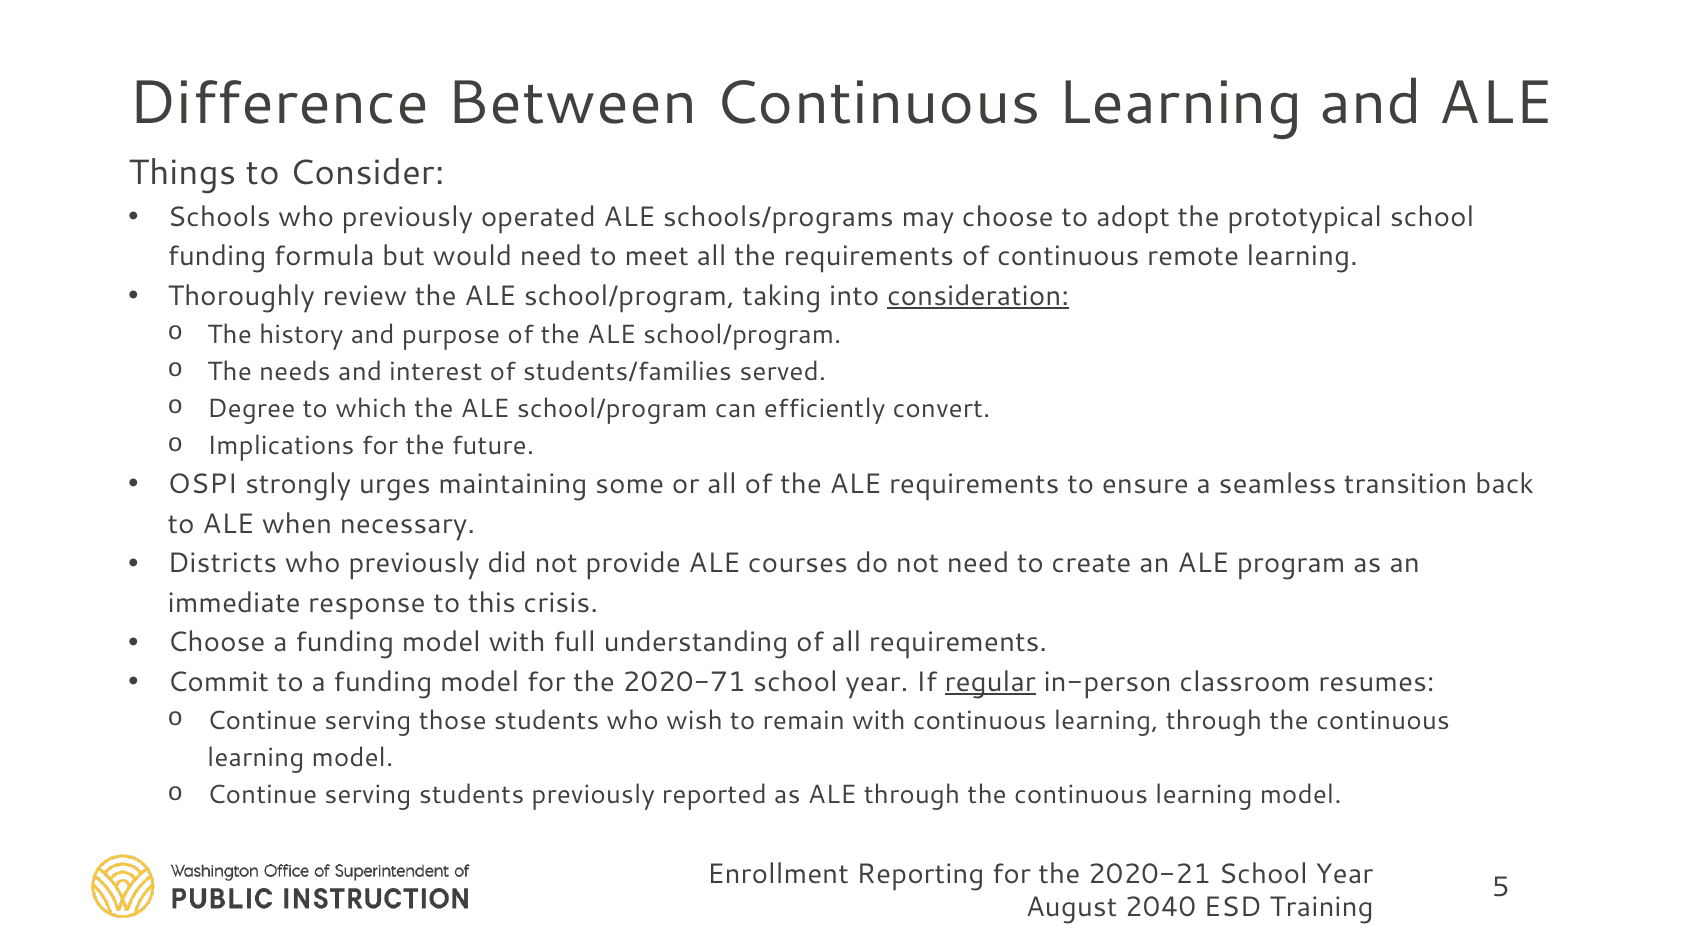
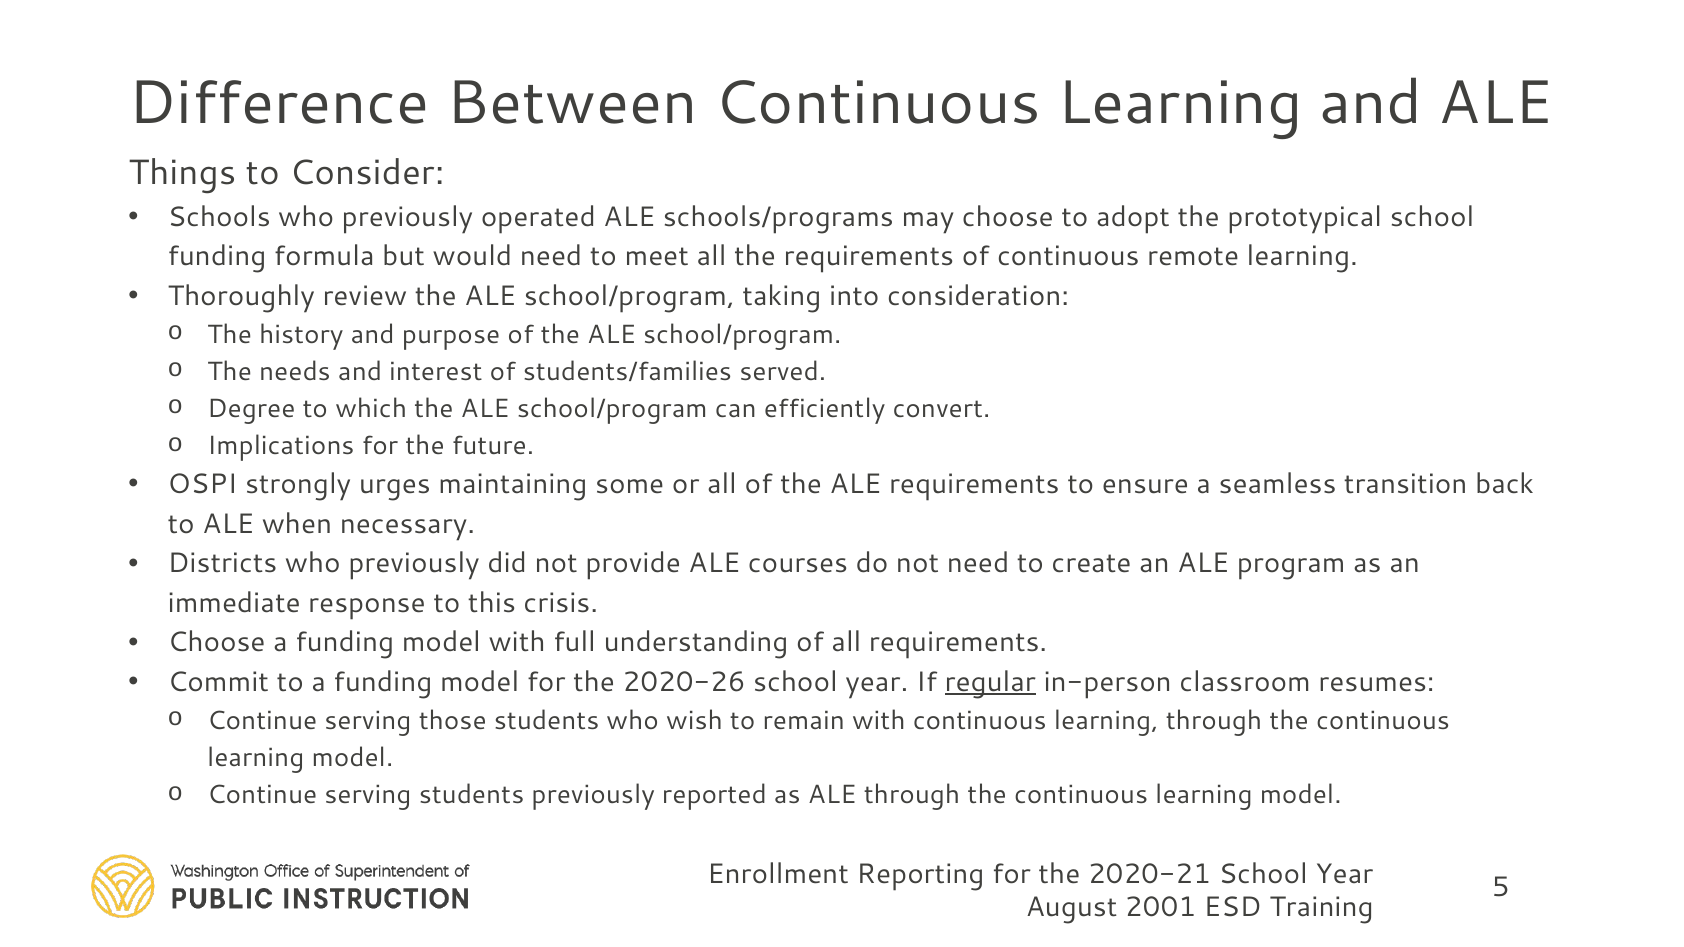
consideration underline: present -> none
2020-71: 2020-71 -> 2020-26
2040: 2040 -> 2001
